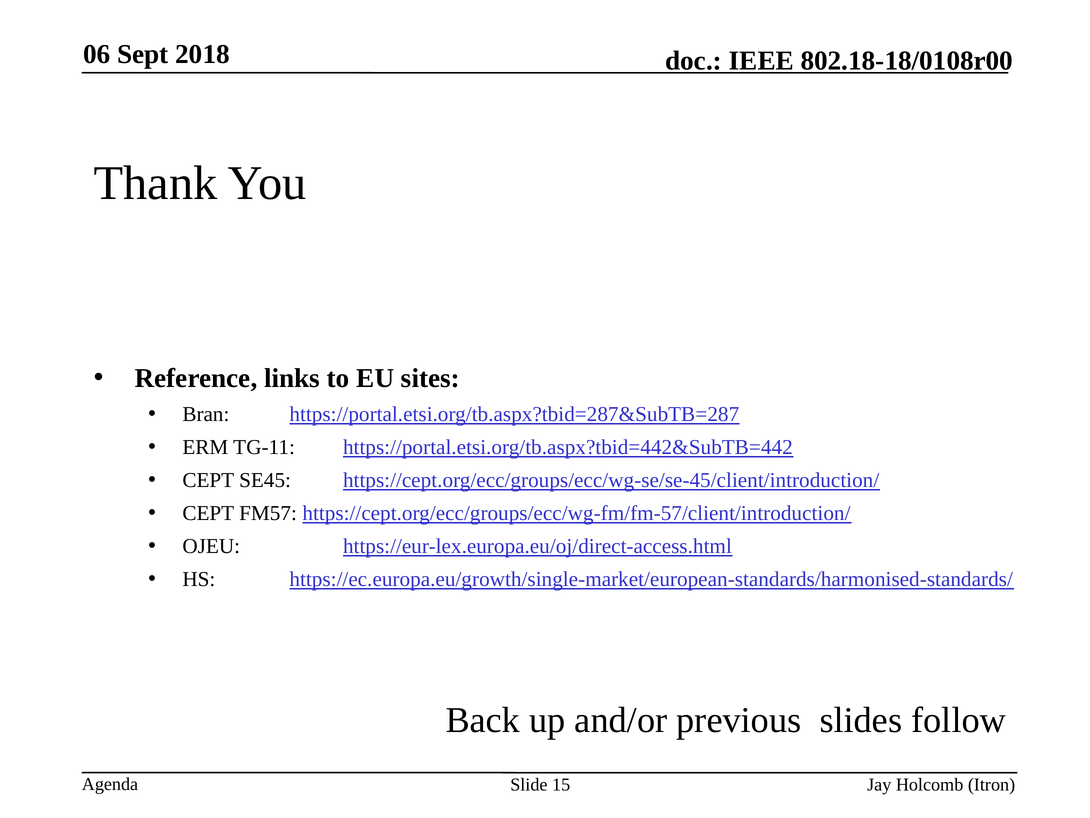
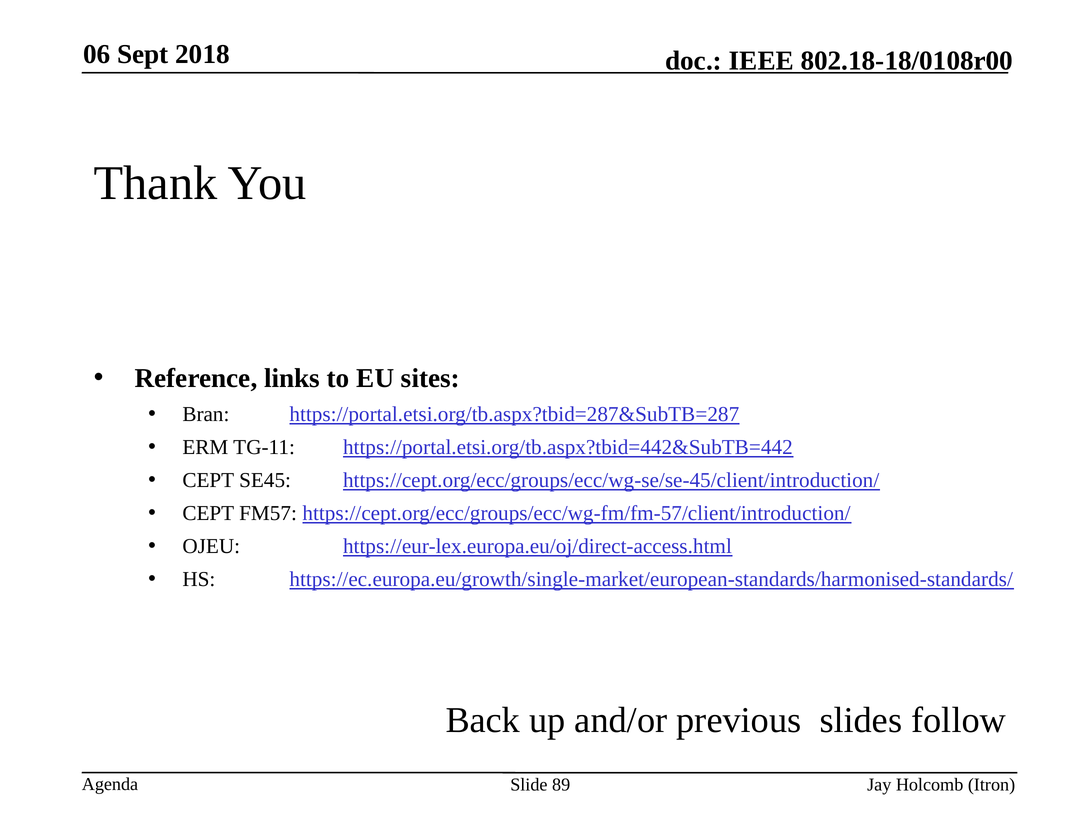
15: 15 -> 89
